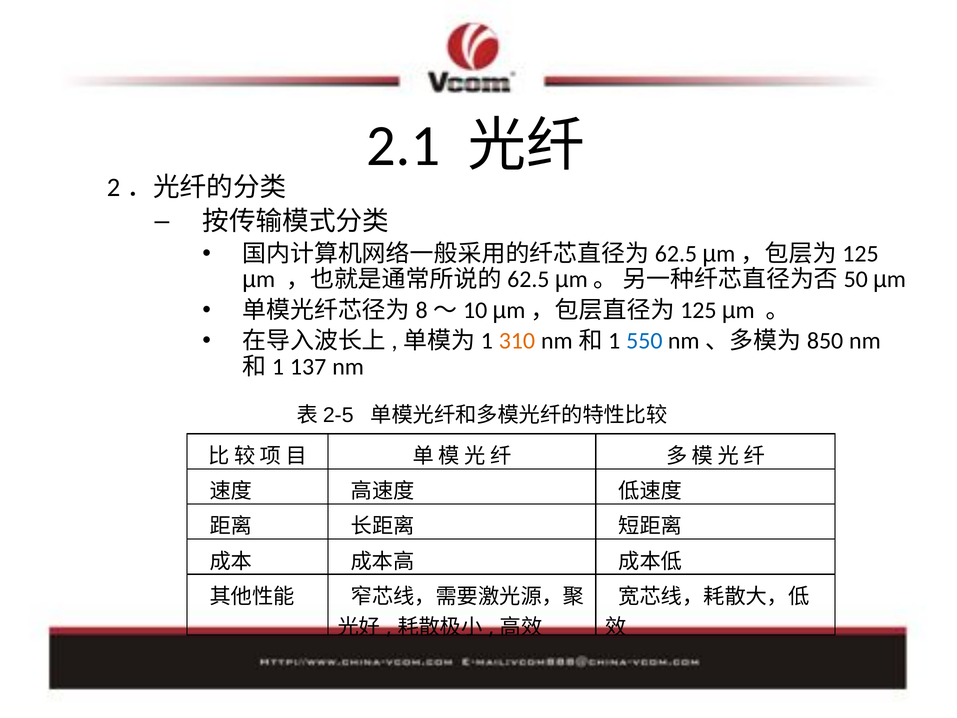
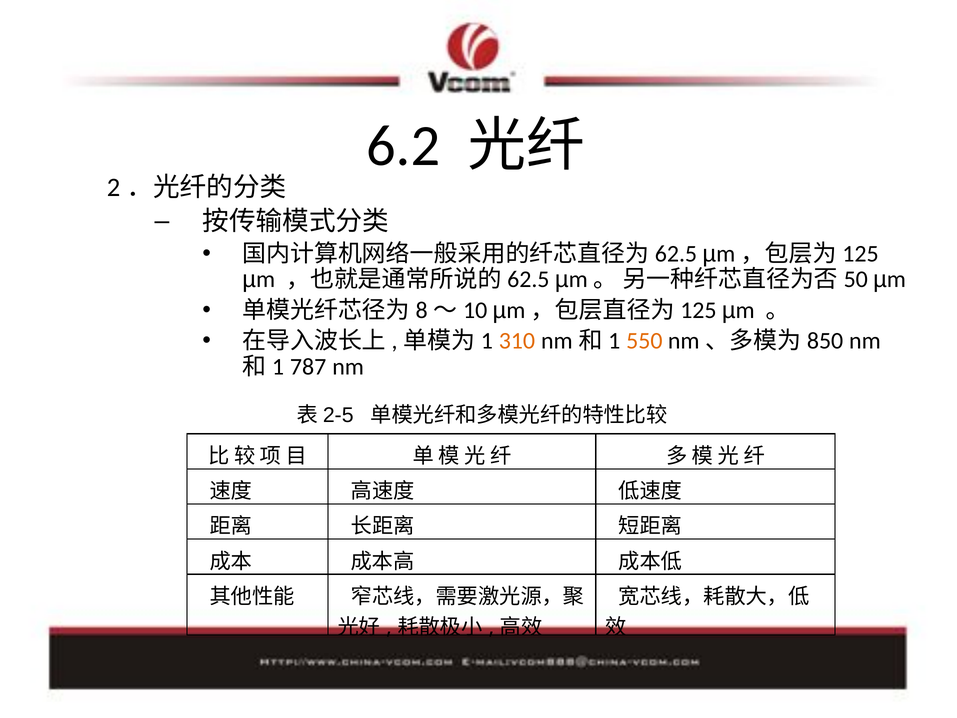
2.1: 2.1 -> 6.2
550 colour: blue -> orange
137: 137 -> 787
